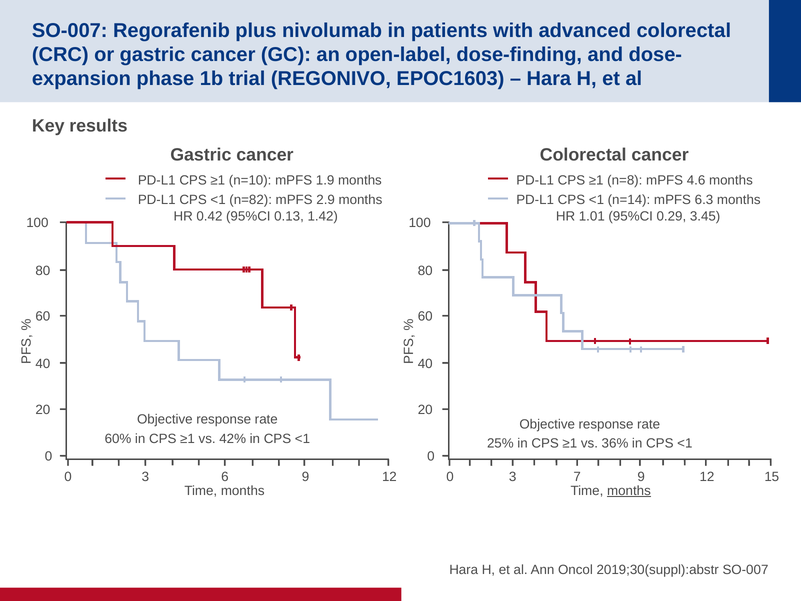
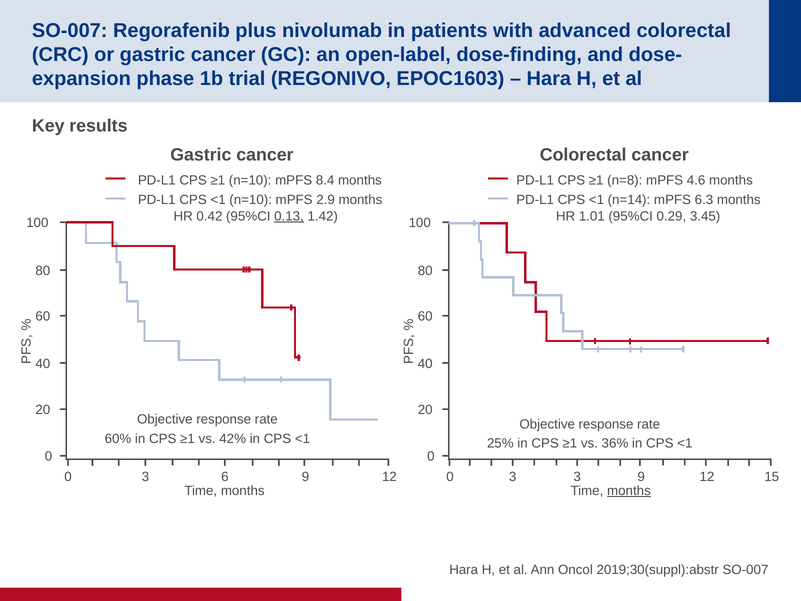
1.9: 1.9 -> 8.4
<1 n=82: n=82 -> n=10
0.13 underline: none -> present
3 7: 7 -> 3
